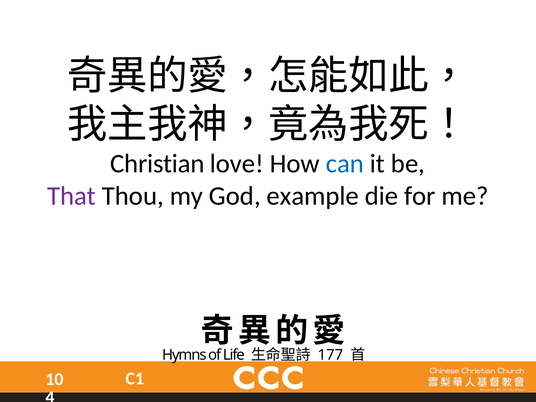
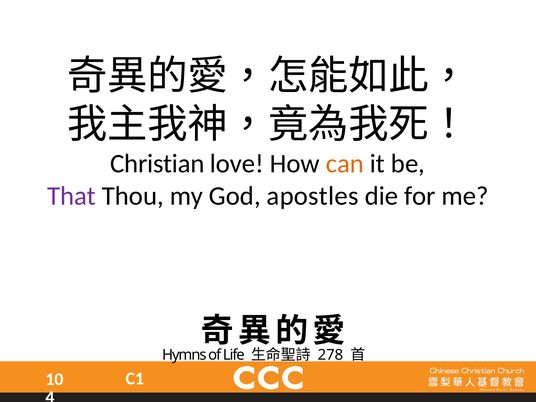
can colour: blue -> orange
example: example -> apostles
177: 177 -> 278
